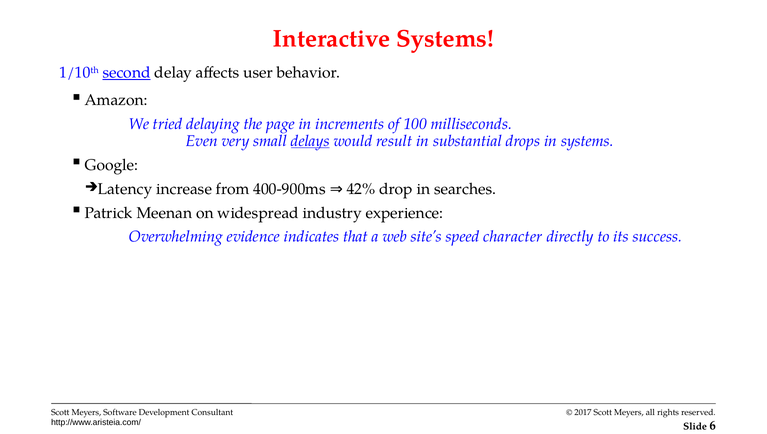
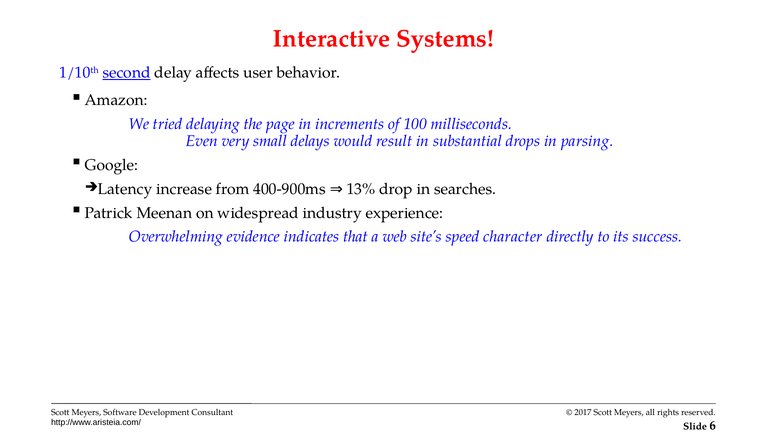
delays underline: present -> none
in systems: systems -> parsing
42%: 42% -> 13%
